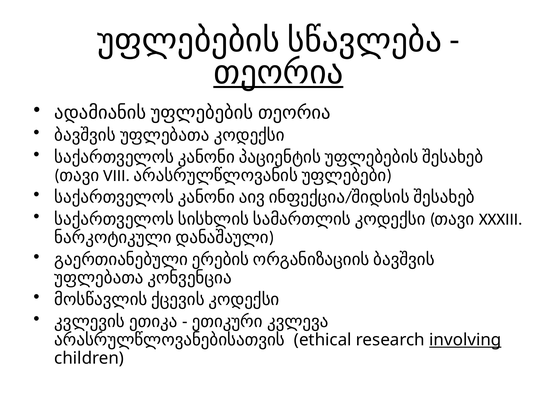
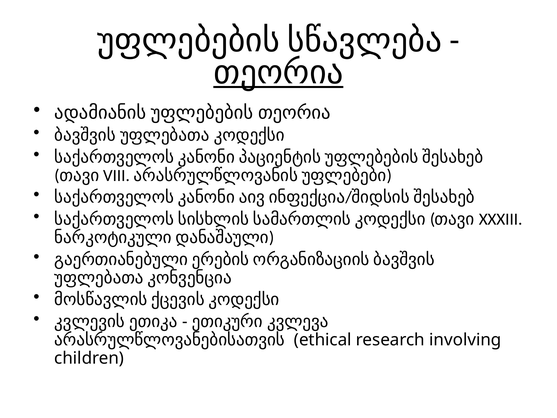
involving underline: present -> none
